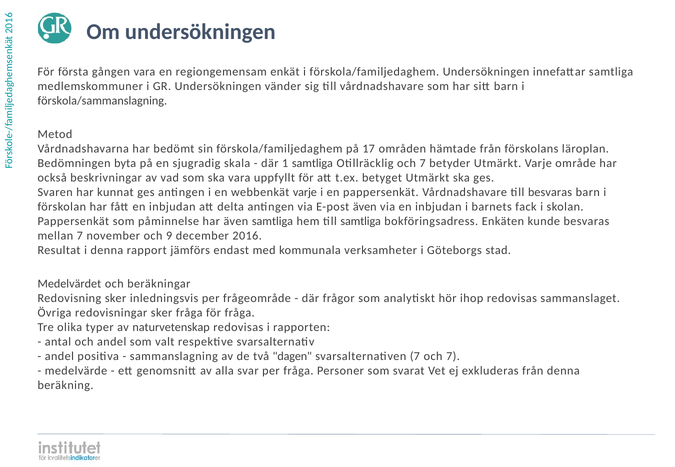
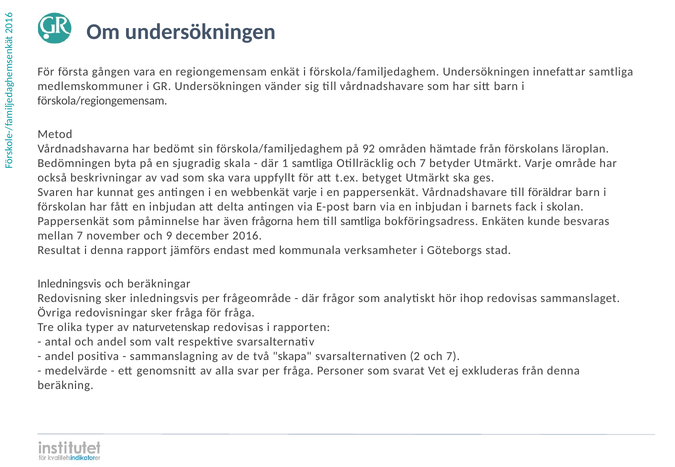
förskola/sammanslagning: förskola/sammanslagning -> förskola/regiongemensam
17: 17 -> 92
till besvaras: besvaras -> föräldrar
E-post även: även -> barn
även samtliga: samtliga -> frågorna
Medelvärdet at (69, 284): Medelvärdet -> Inledningsvis
dagen: dagen -> skapa
svarsalternativen 7: 7 -> 2
